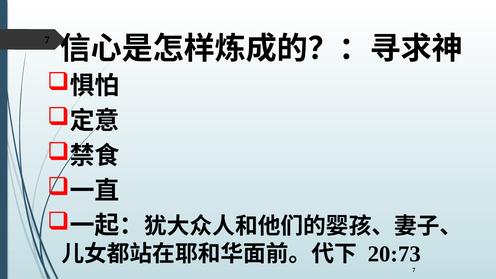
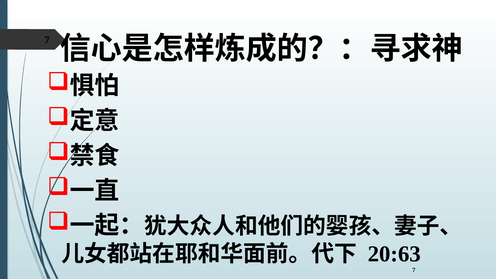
20:73: 20:73 -> 20:63
